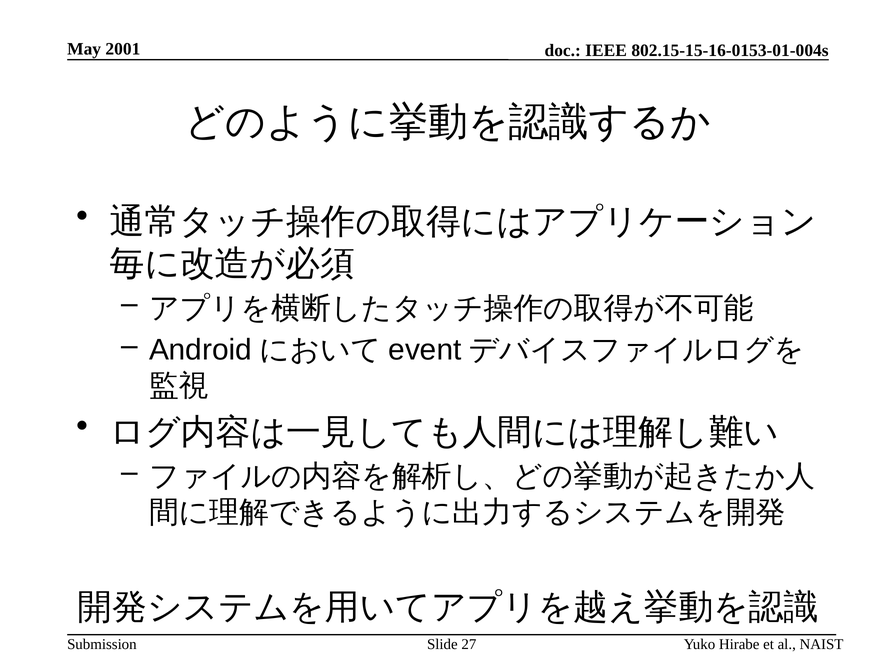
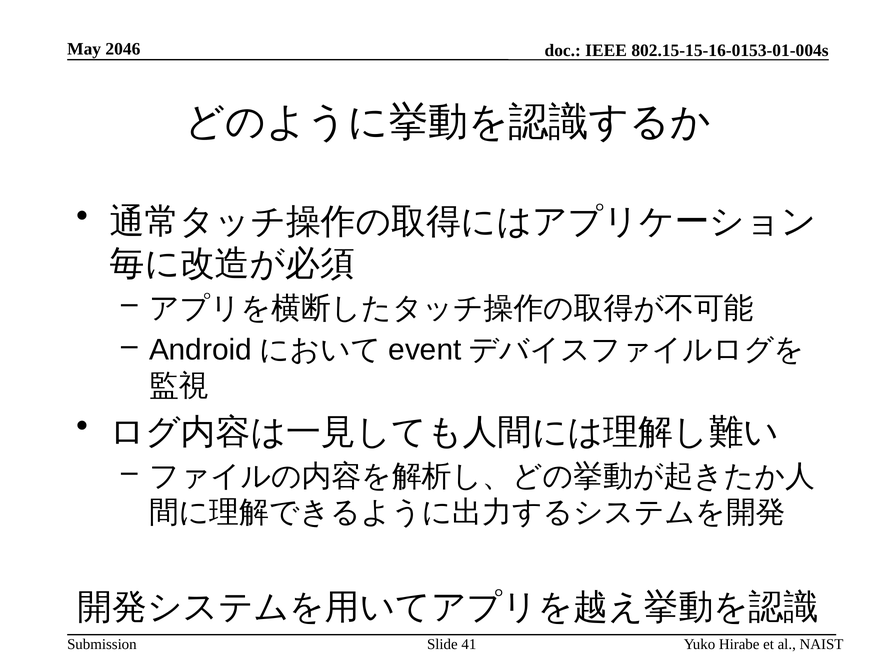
2001: 2001 -> 2046
27: 27 -> 41
